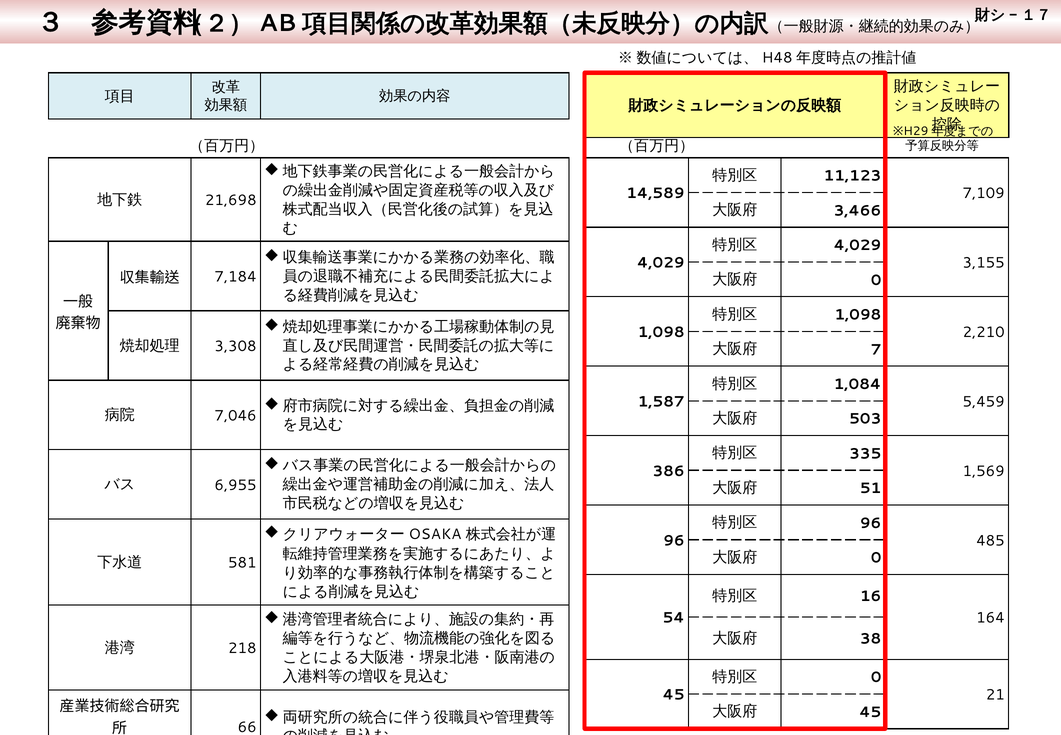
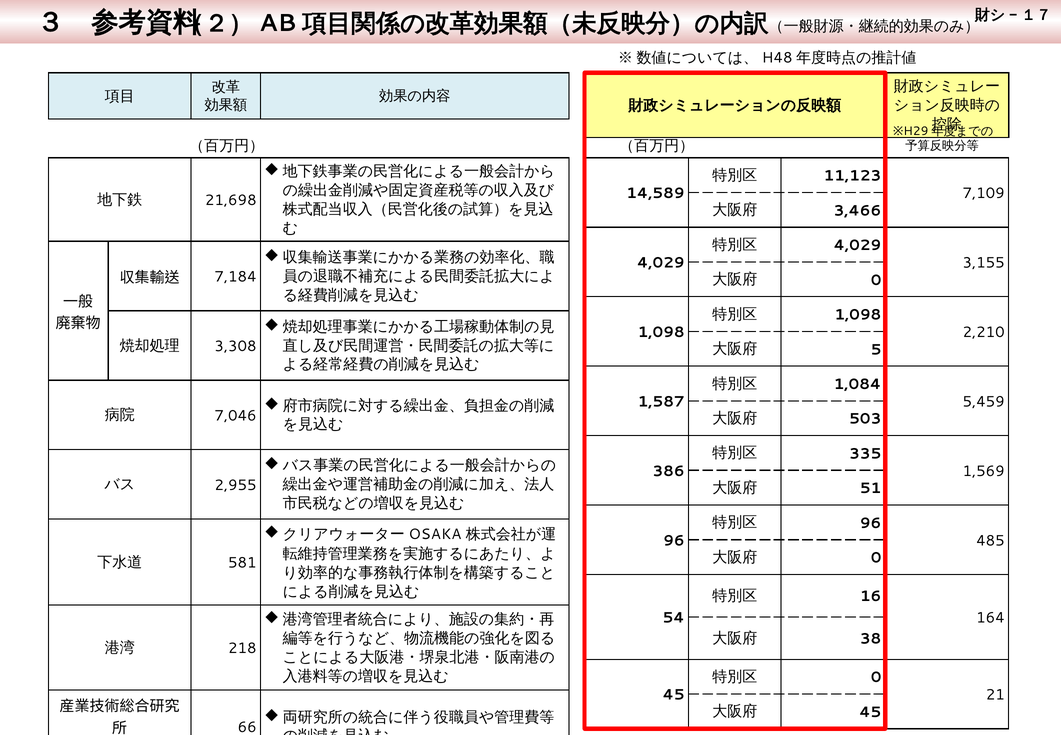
7: 7 -> 5
6,955: 6,955 -> 2,955
